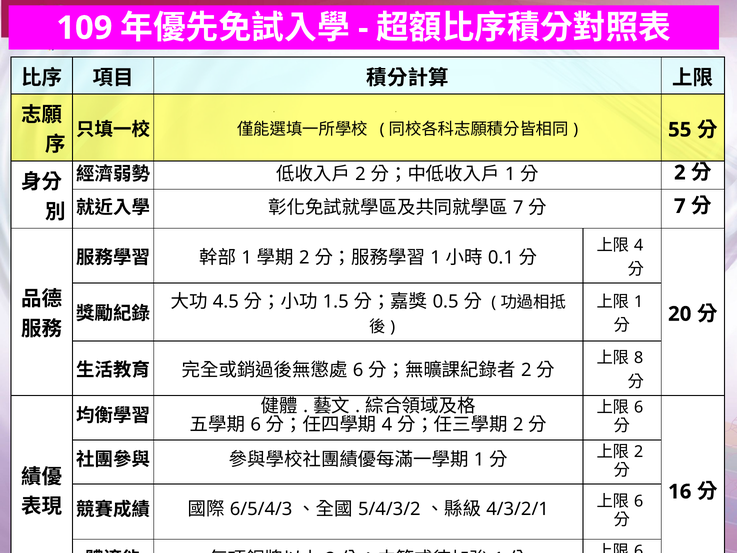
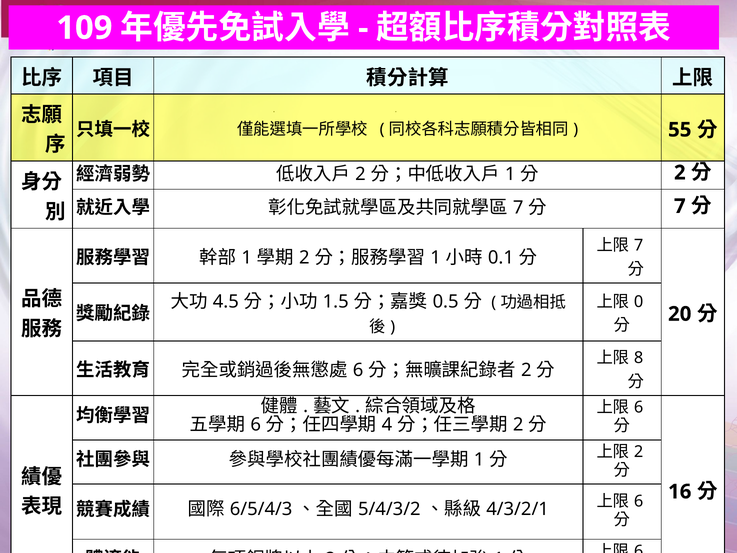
4 at (639, 245): 4 -> 7
1 at (639, 302): 1 -> 0
